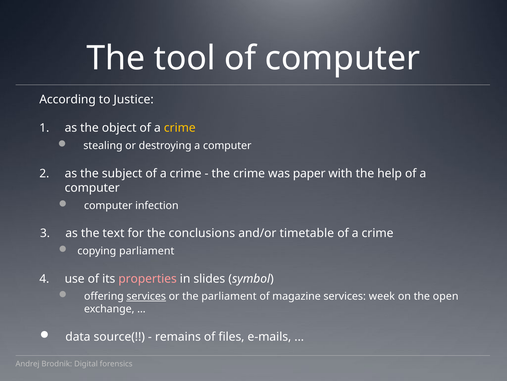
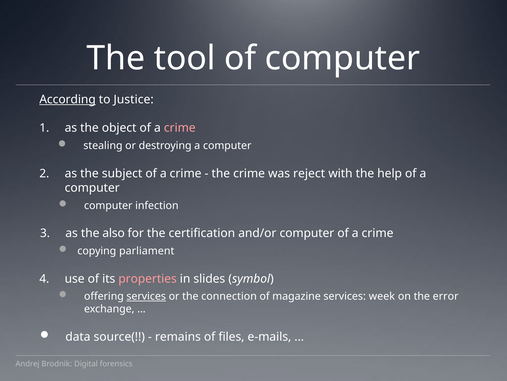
According underline: none -> present
crime at (180, 128) colour: yellow -> pink
paper: paper -> reject
text: text -> also
conclusions: conclusions -> certification
and/or timetable: timetable -> computer
the parliament: parliament -> connection
open: open -> error
